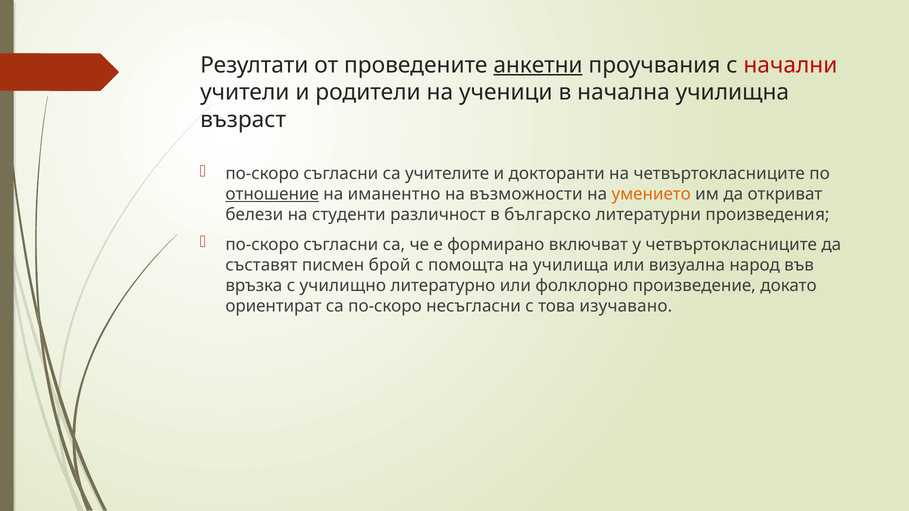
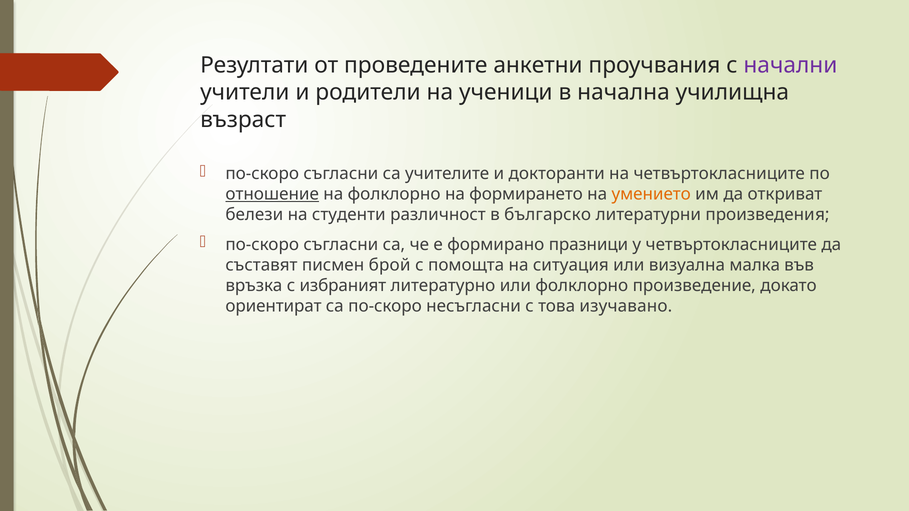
анкетни underline: present -> none
начални colour: red -> purple
на иманентно: иманентно -> фолклорно
възможности: възможности -> формирането
включват: включват -> празници
училища: училища -> ситуация
народ: народ -> малка
училищно: училищно -> избраният
